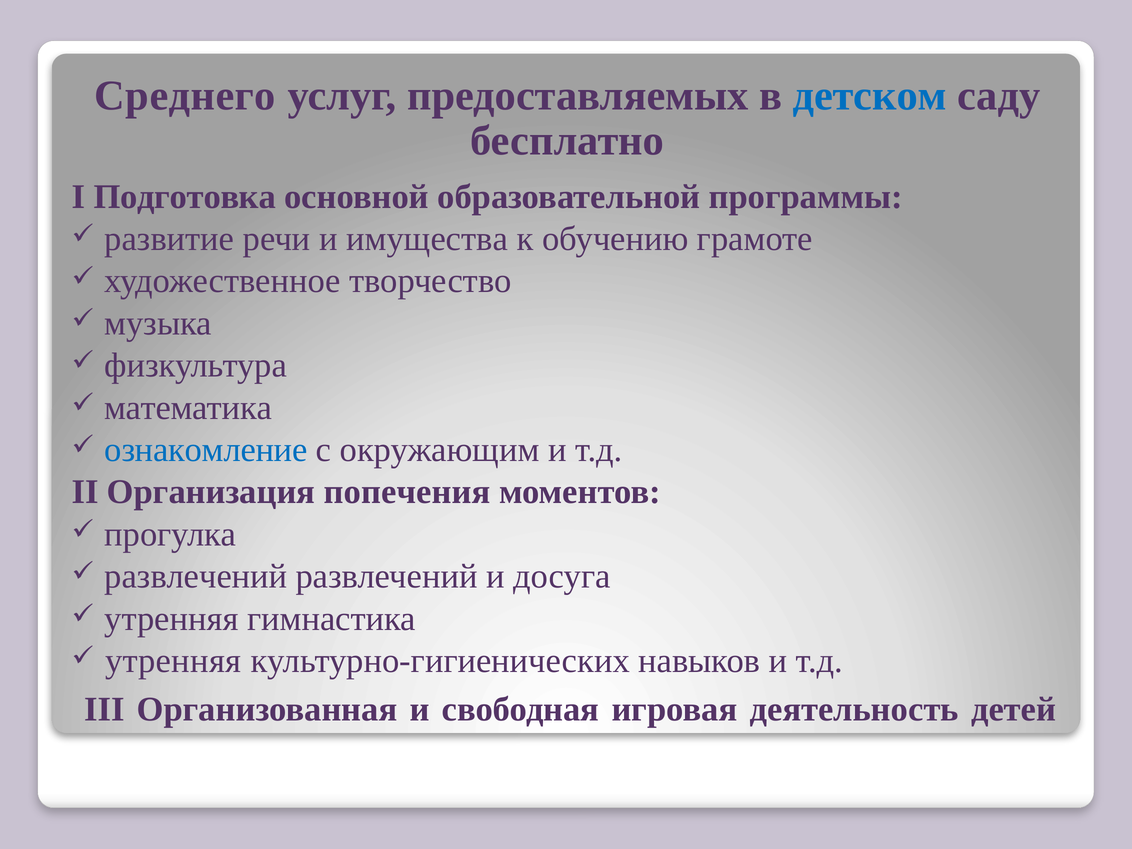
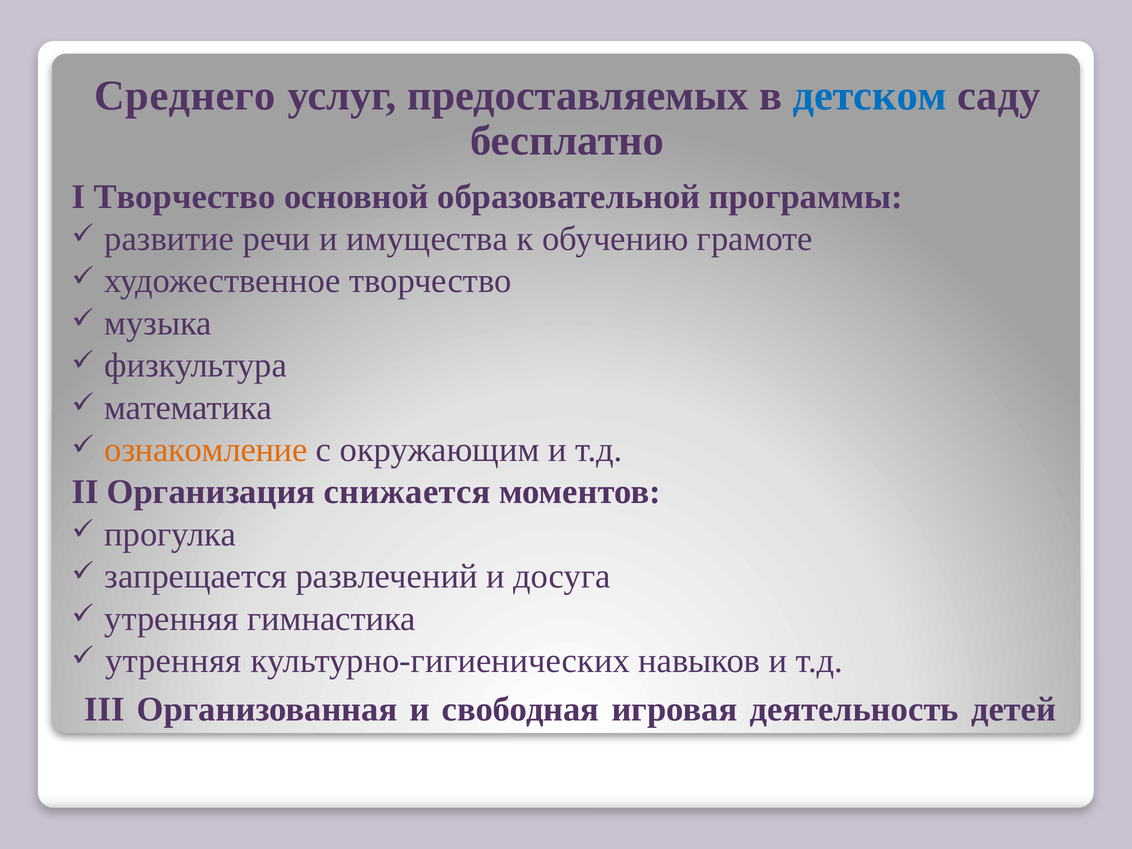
I Подготовка: Подготовка -> Творчество
ознакомление colour: blue -> orange
попечения: попечения -> снижается
развлечений at (196, 576): развлечений -> запрещается
